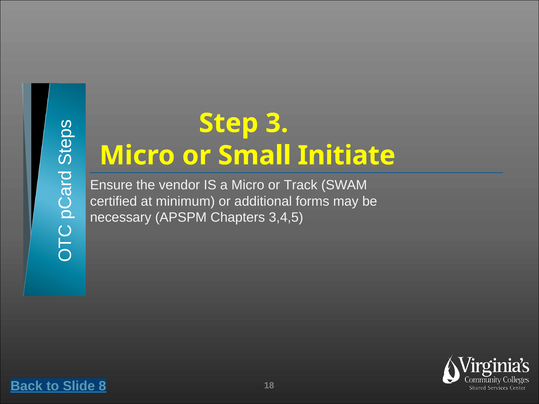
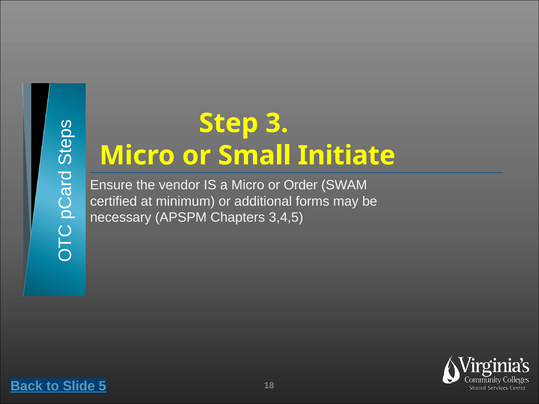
Track: Track -> Order
8: 8 -> 5
